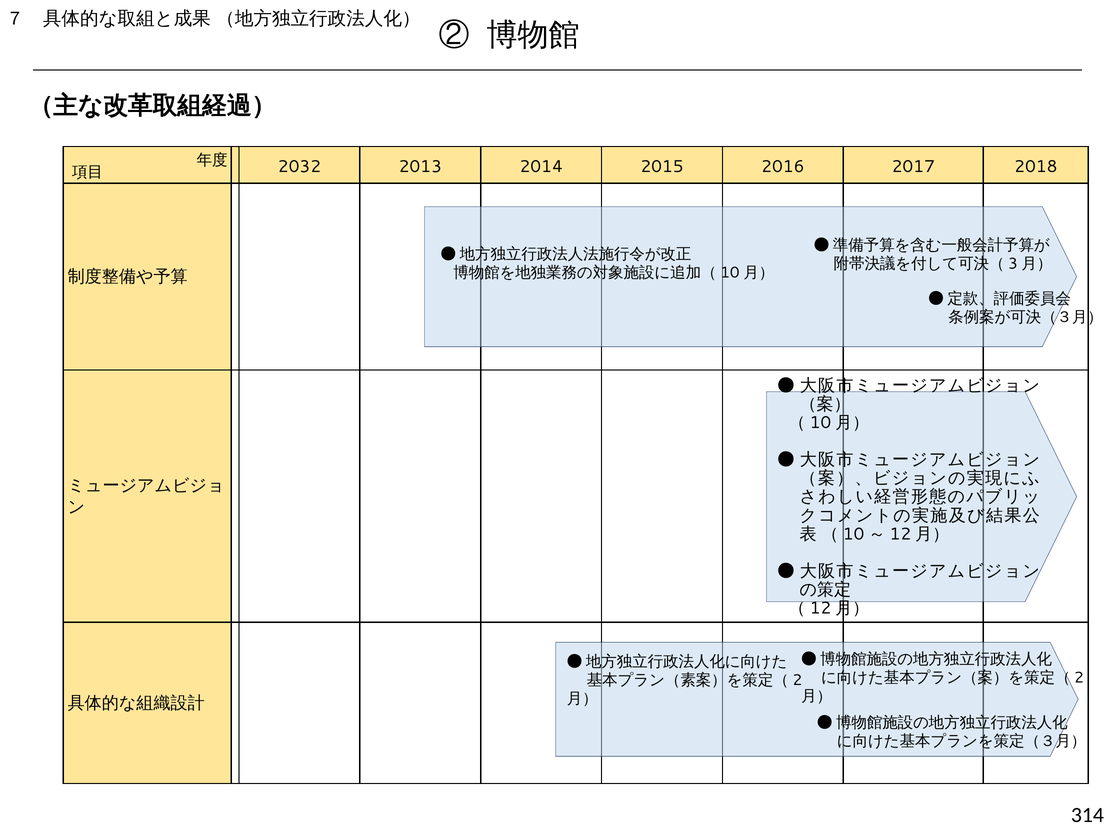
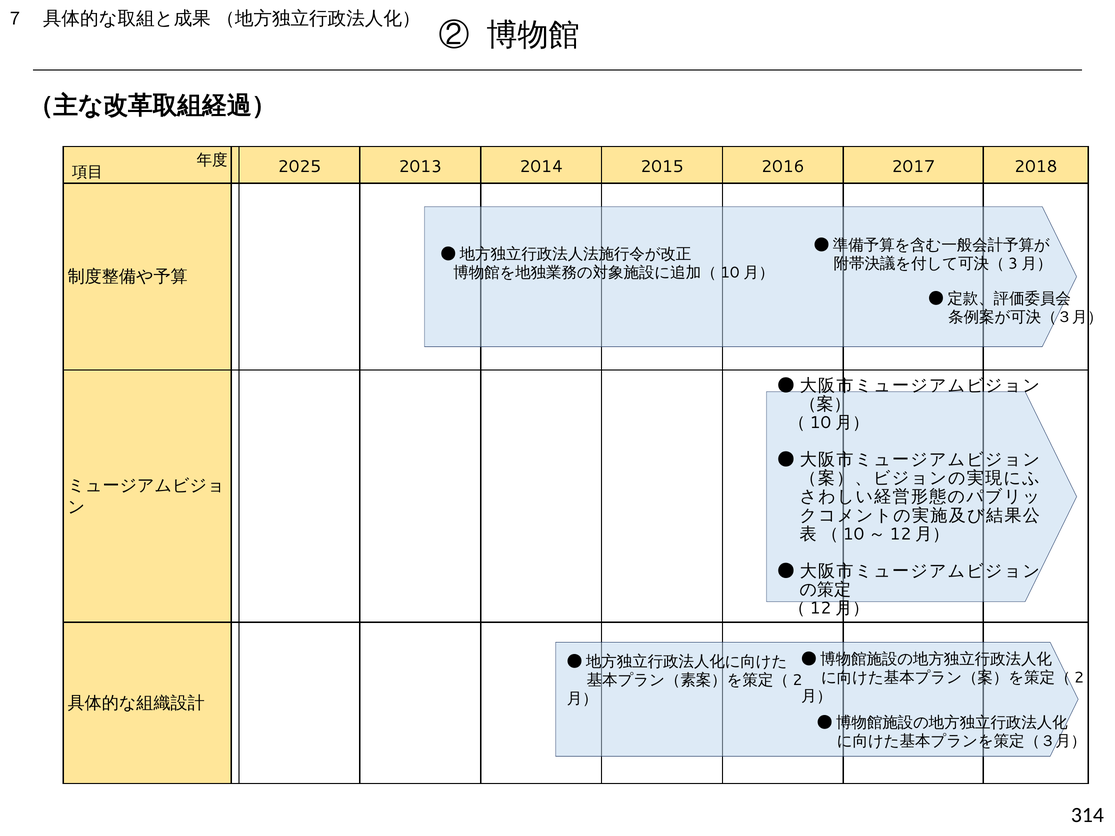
2032: 2032 -> 2025
